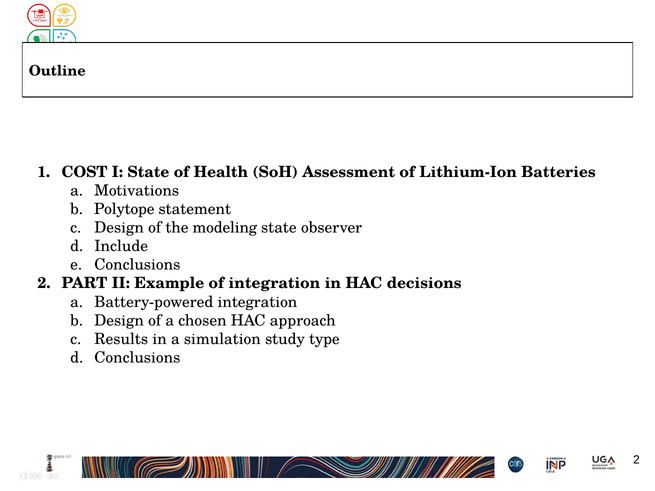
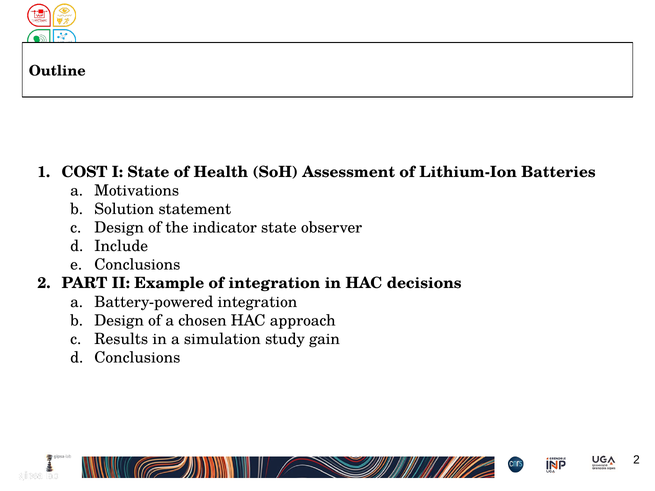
Polytope: Polytope -> Solution
modeling: modeling -> indicator
type: type -> gain
